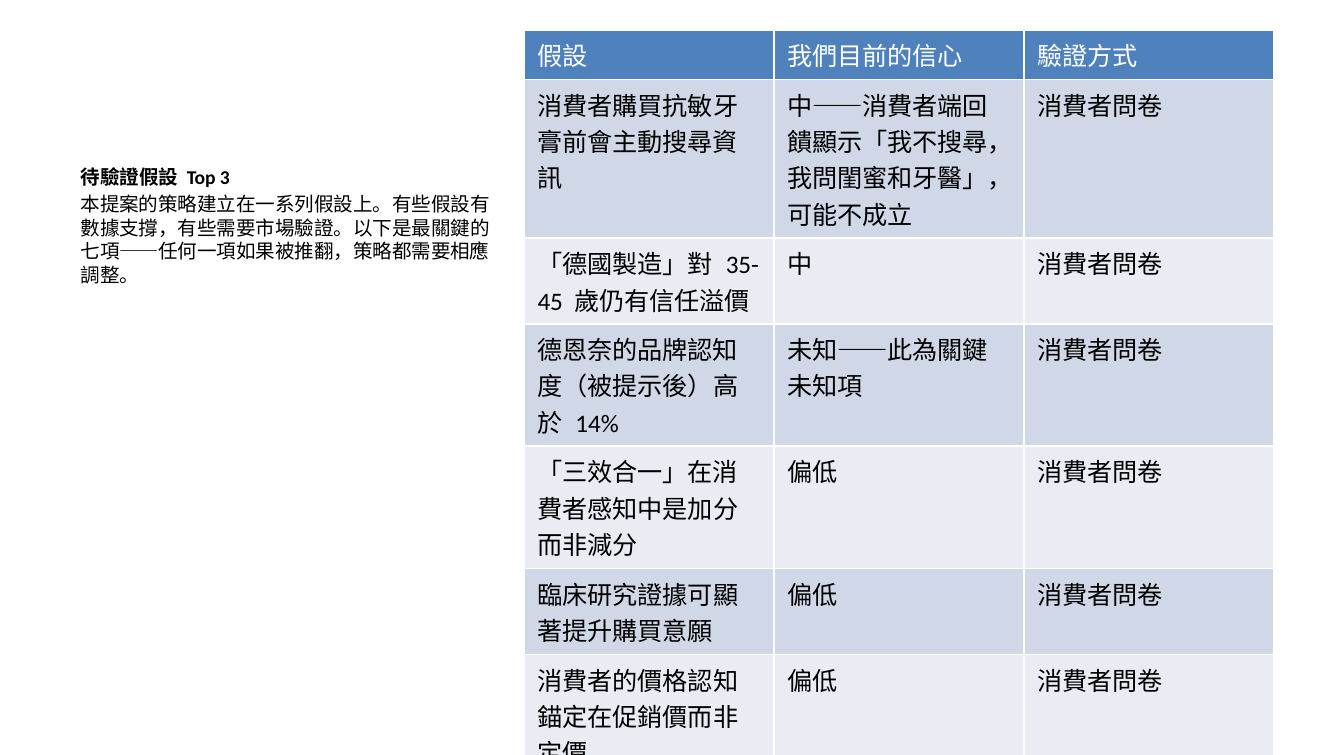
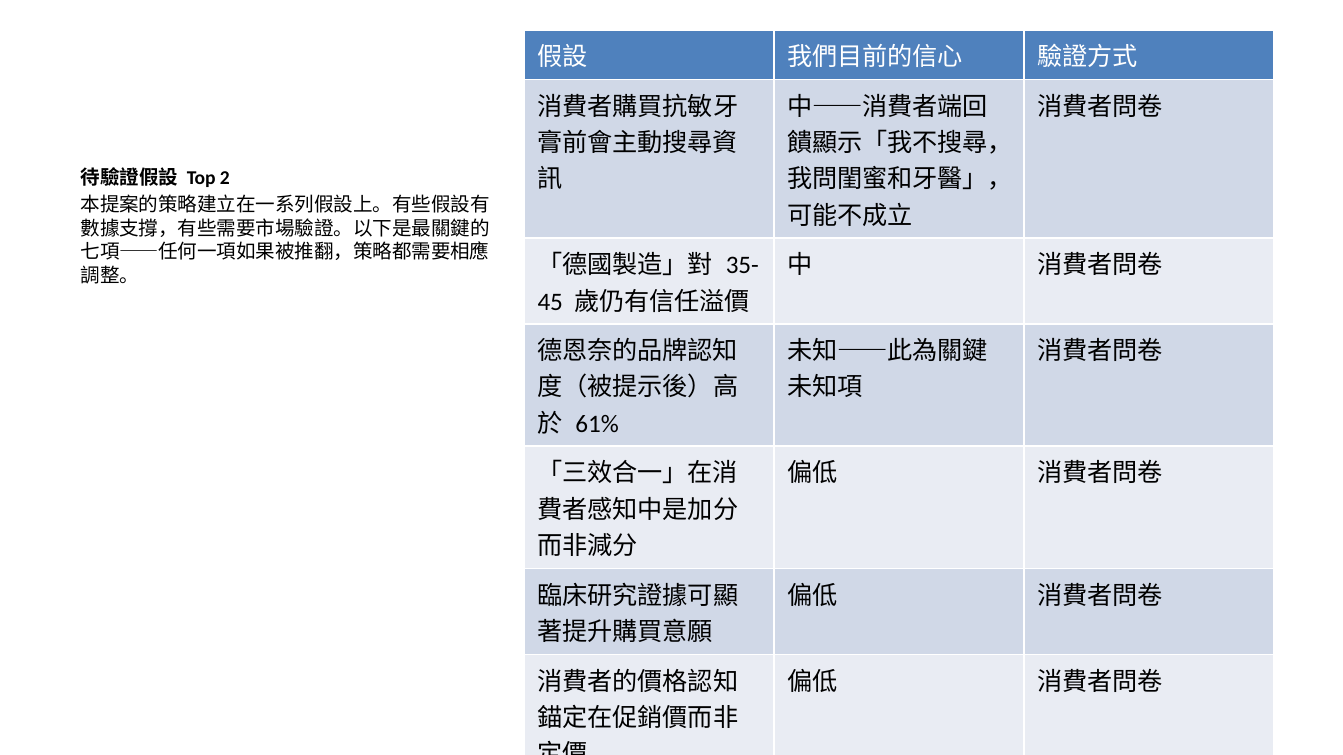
3: 3 -> 2
14%: 14% -> 61%
